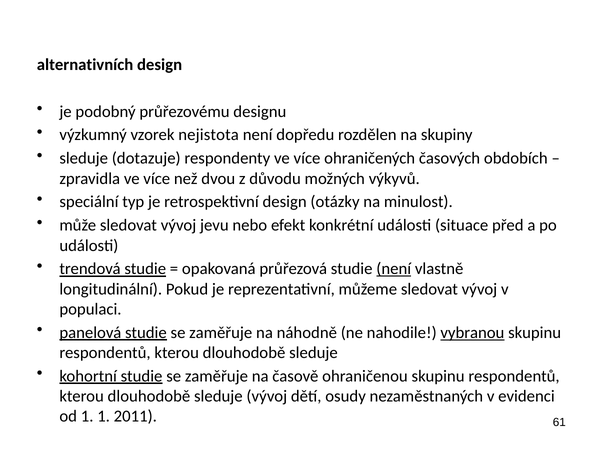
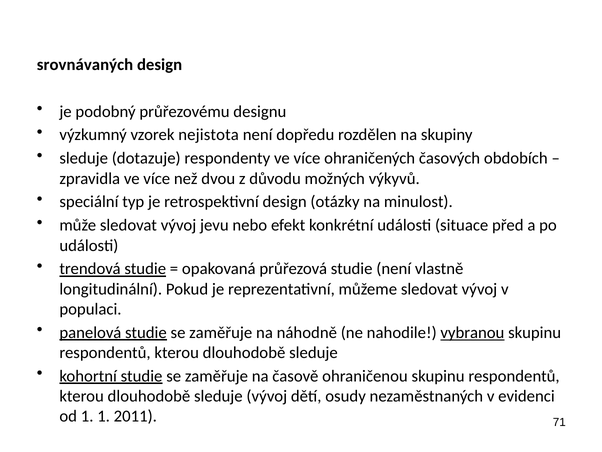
alternativních: alternativních -> srovnávaných
není at (394, 269) underline: present -> none
61: 61 -> 71
